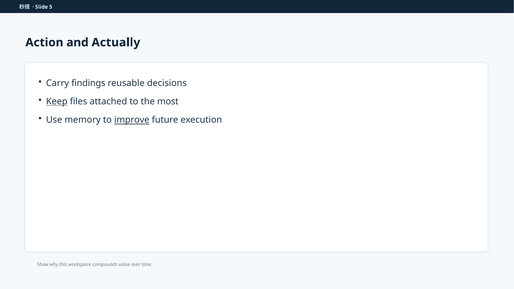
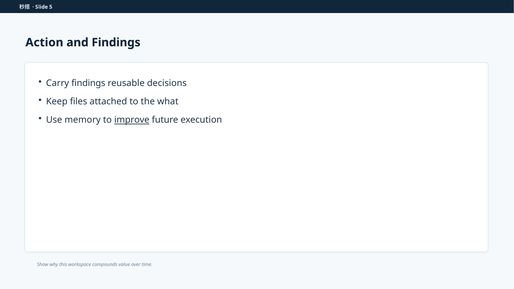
and Actually: Actually -> Findings
Keep underline: present -> none
most: most -> what
